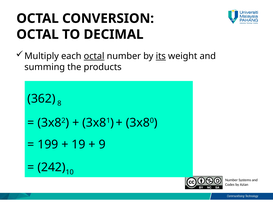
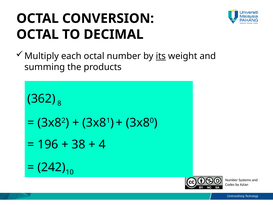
octal at (94, 56) underline: present -> none
199: 199 -> 196
19: 19 -> 38
9: 9 -> 4
